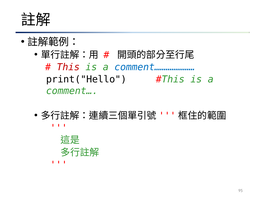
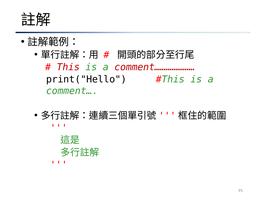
comment………………… colour: blue -> red
